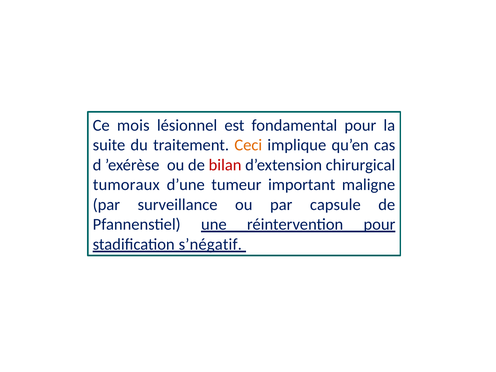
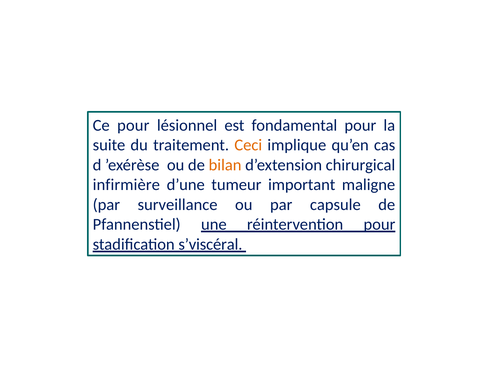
Ce mois: mois -> pour
bilan colour: red -> orange
tumoraux: tumoraux -> infirmière
s’négatif: s’négatif -> s’viscéral
